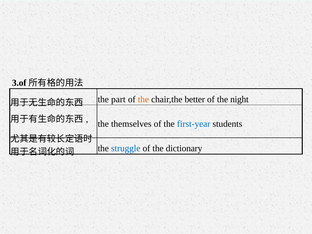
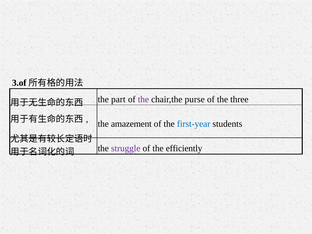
the at (143, 99) colour: orange -> purple
better: better -> purse
night: night -> three
themselves: themselves -> amazement
struggle colour: blue -> purple
dictionary: dictionary -> efficiently
